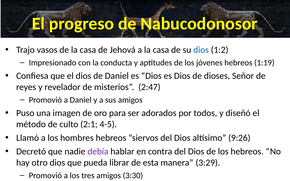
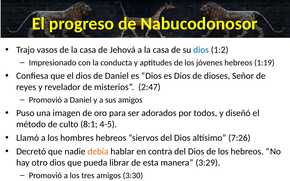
2:1: 2:1 -> 8:1
9:26: 9:26 -> 7:26
debía colour: purple -> orange
